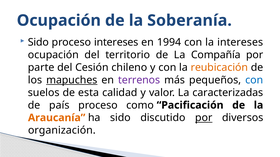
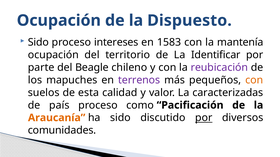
Soberanía: Soberanía -> Dispuesto
1994: 1994 -> 1583
la intereses: intereses -> mantenía
Compañía: Compañía -> Identificar
Cesión: Cesión -> Beagle
reubicación colour: orange -> purple
mapuches underline: present -> none
con at (254, 80) colour: blue -> orange
organización: organización -> comunidades
